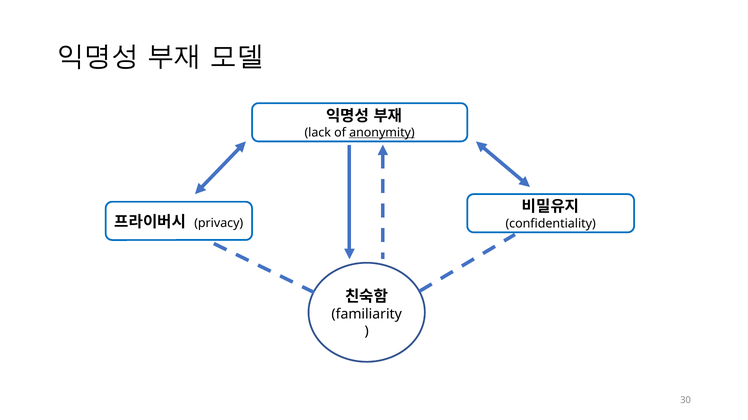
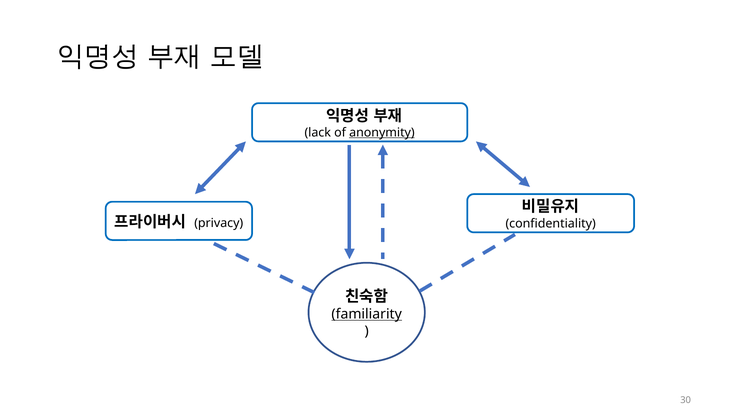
familiarity underline: none -> present
